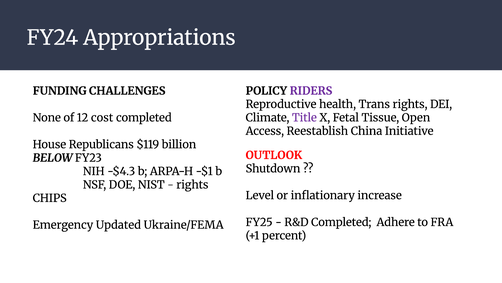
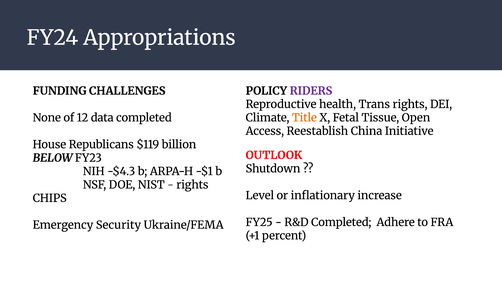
cost: cost -> data
Title colour: purple -> orange
Updated: Updated -> Security
